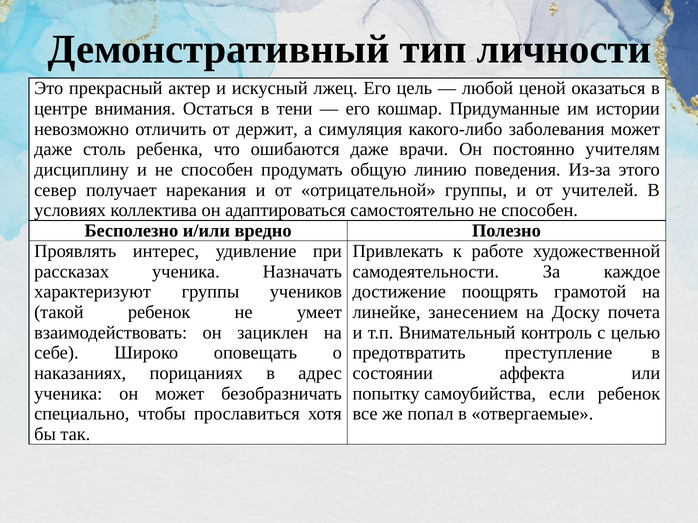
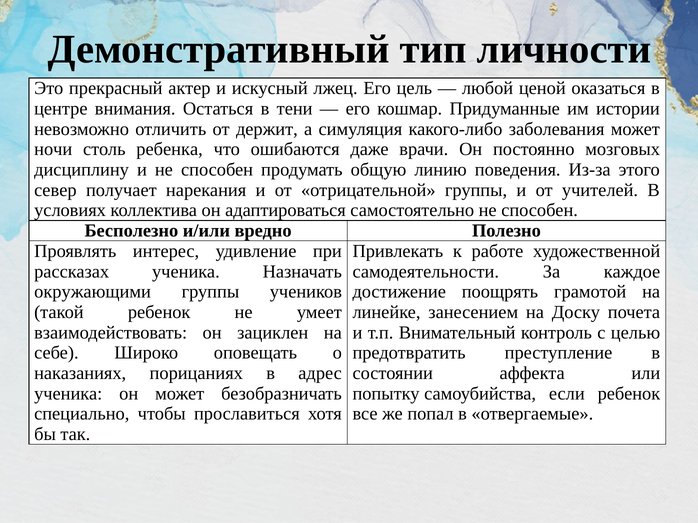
даже at (53, 150): даже -> ночи
учителям: учителям -> мозговых
характеризуют: характеризуют -> окружающими
